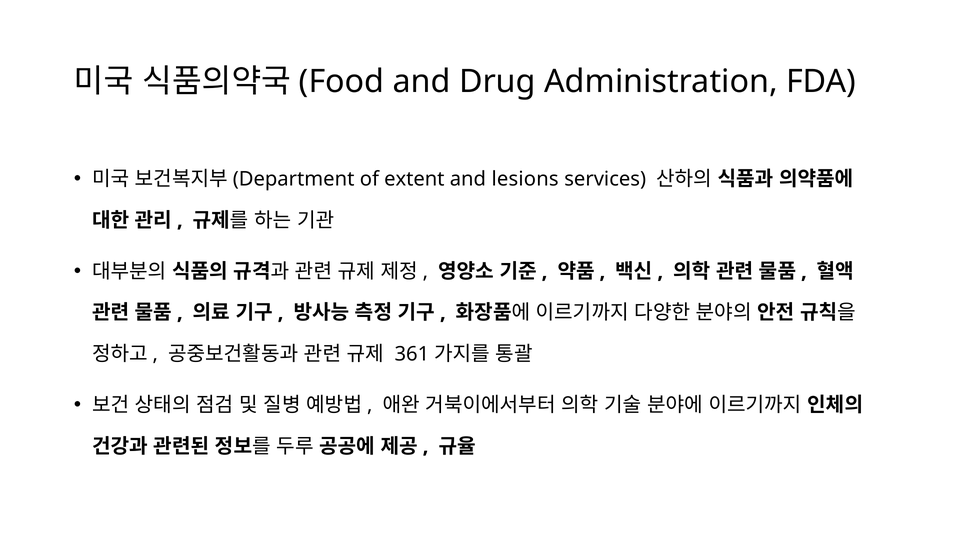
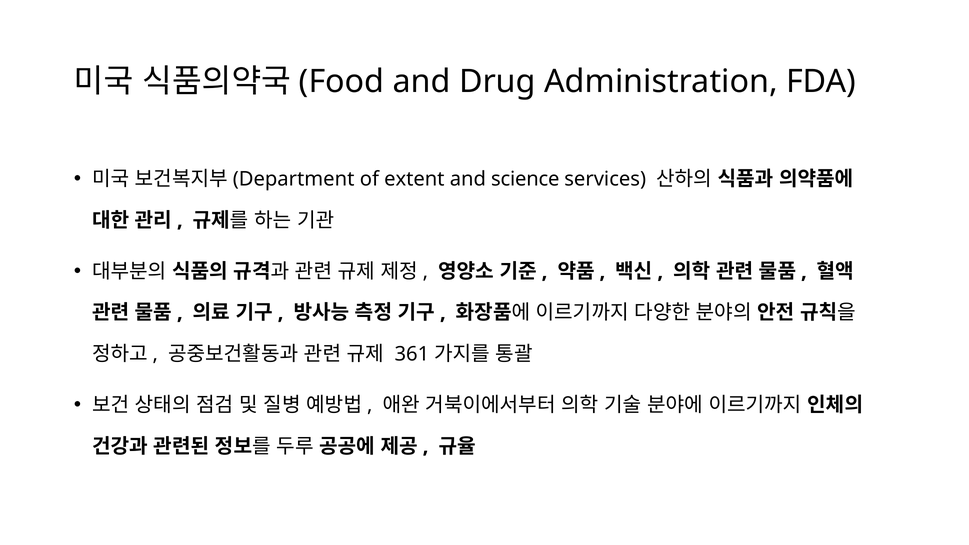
lesions: lesions -> science
